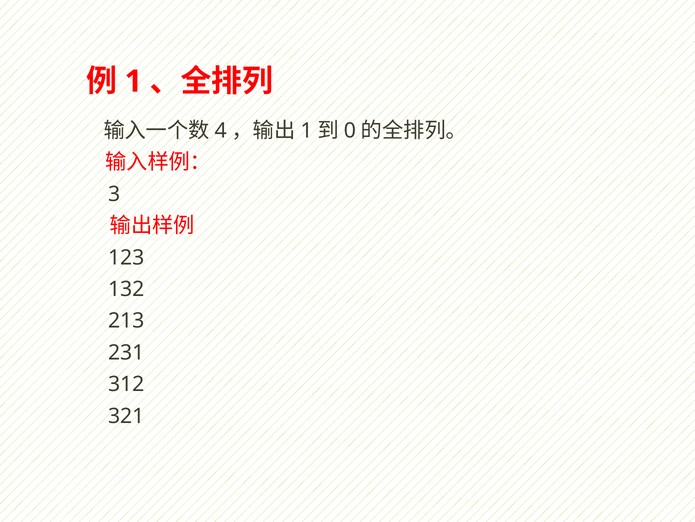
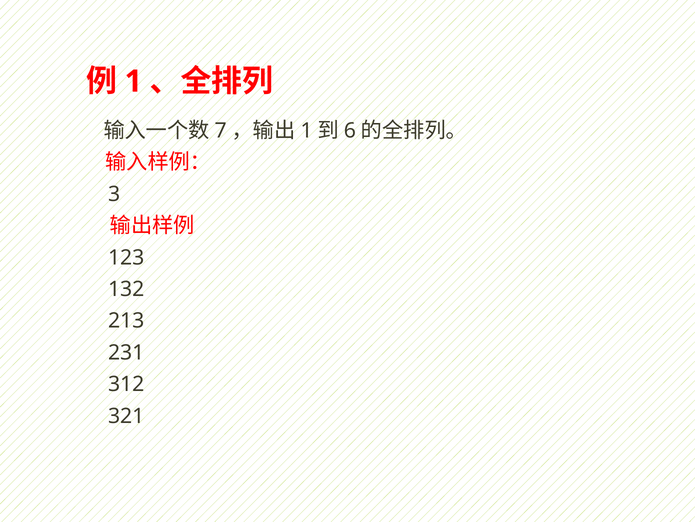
4: 4 -> 7
0: 0 -> 6
